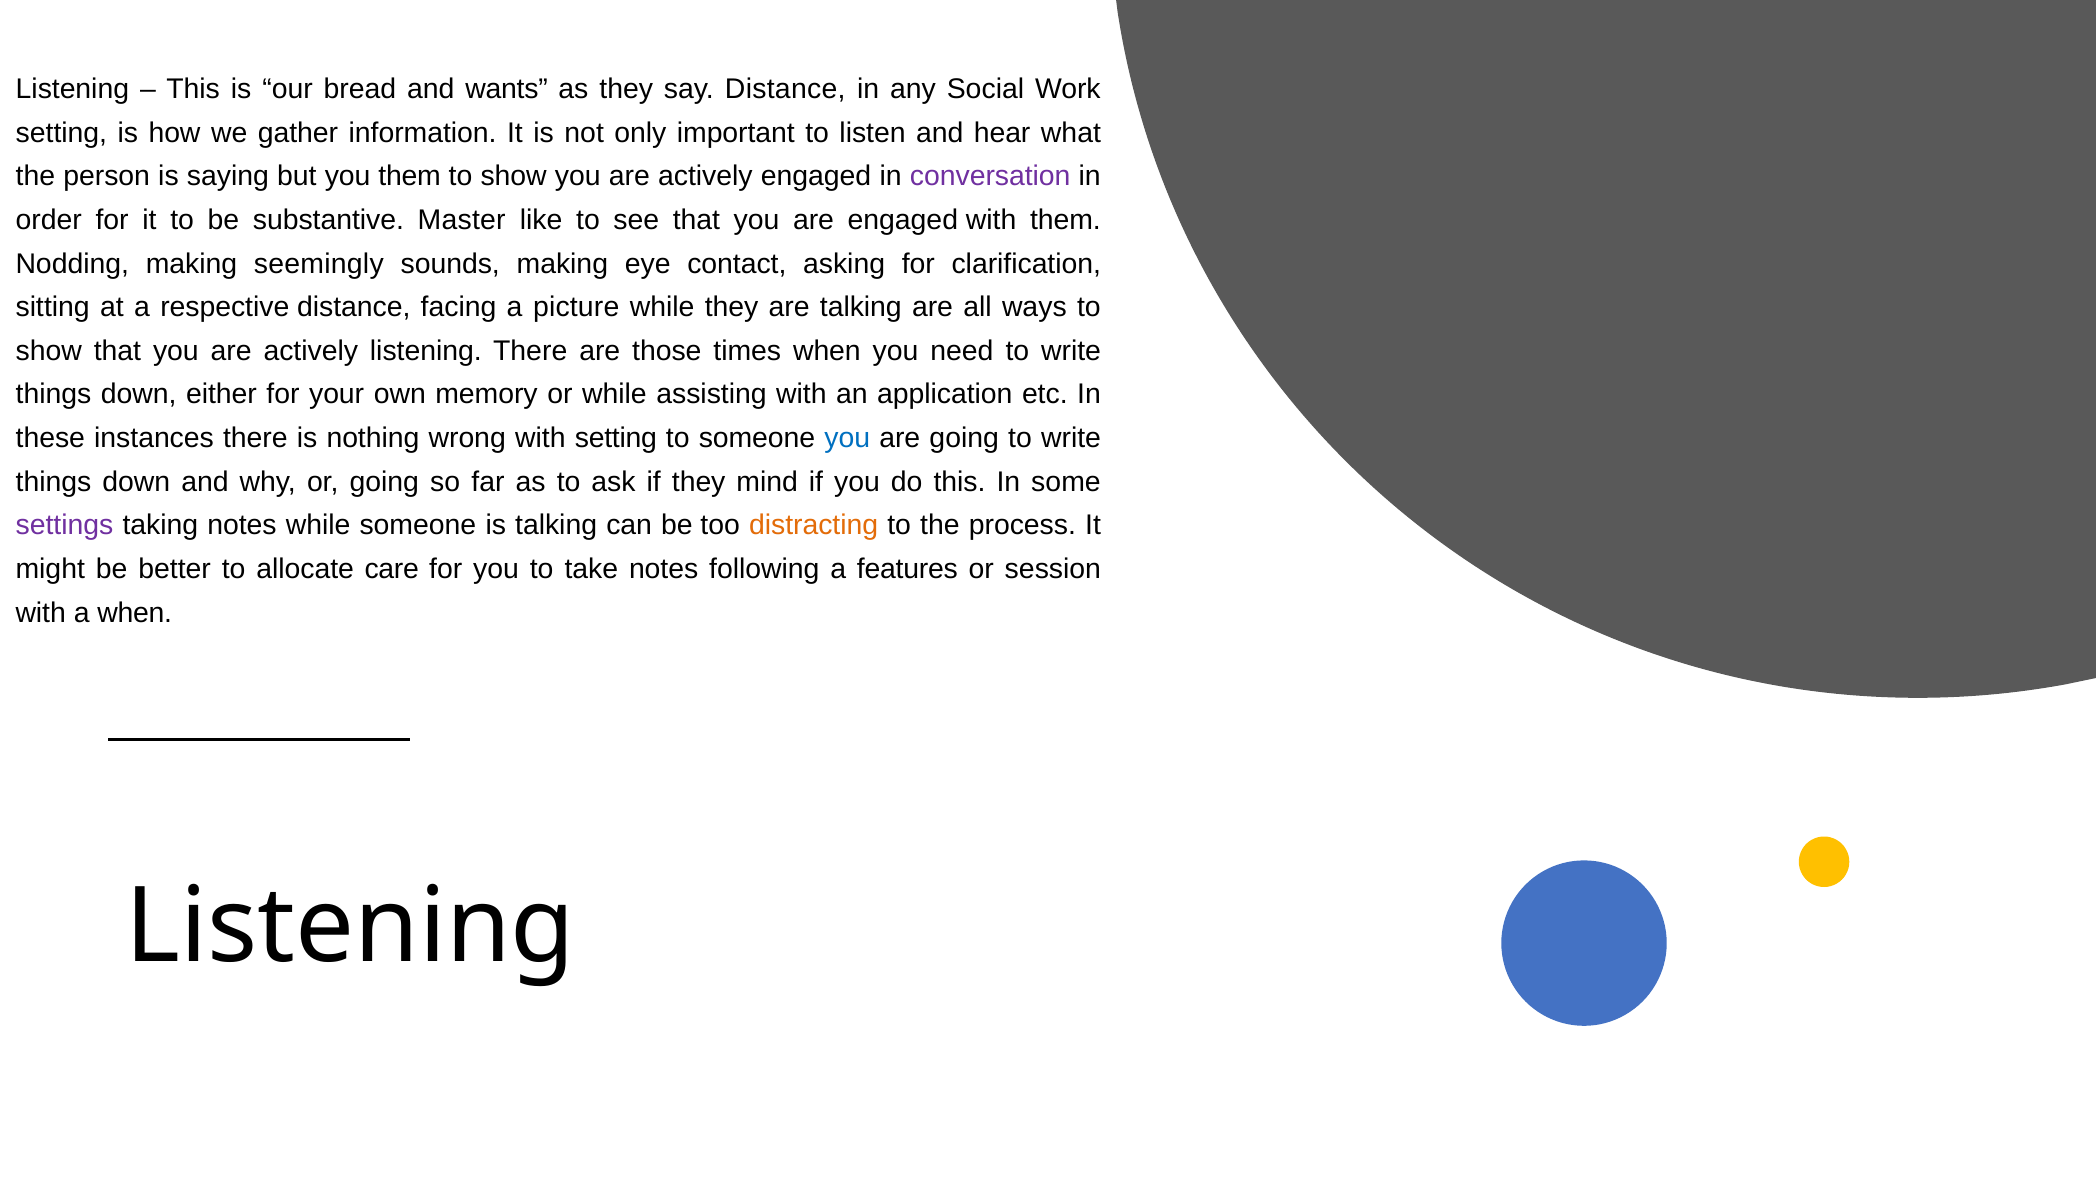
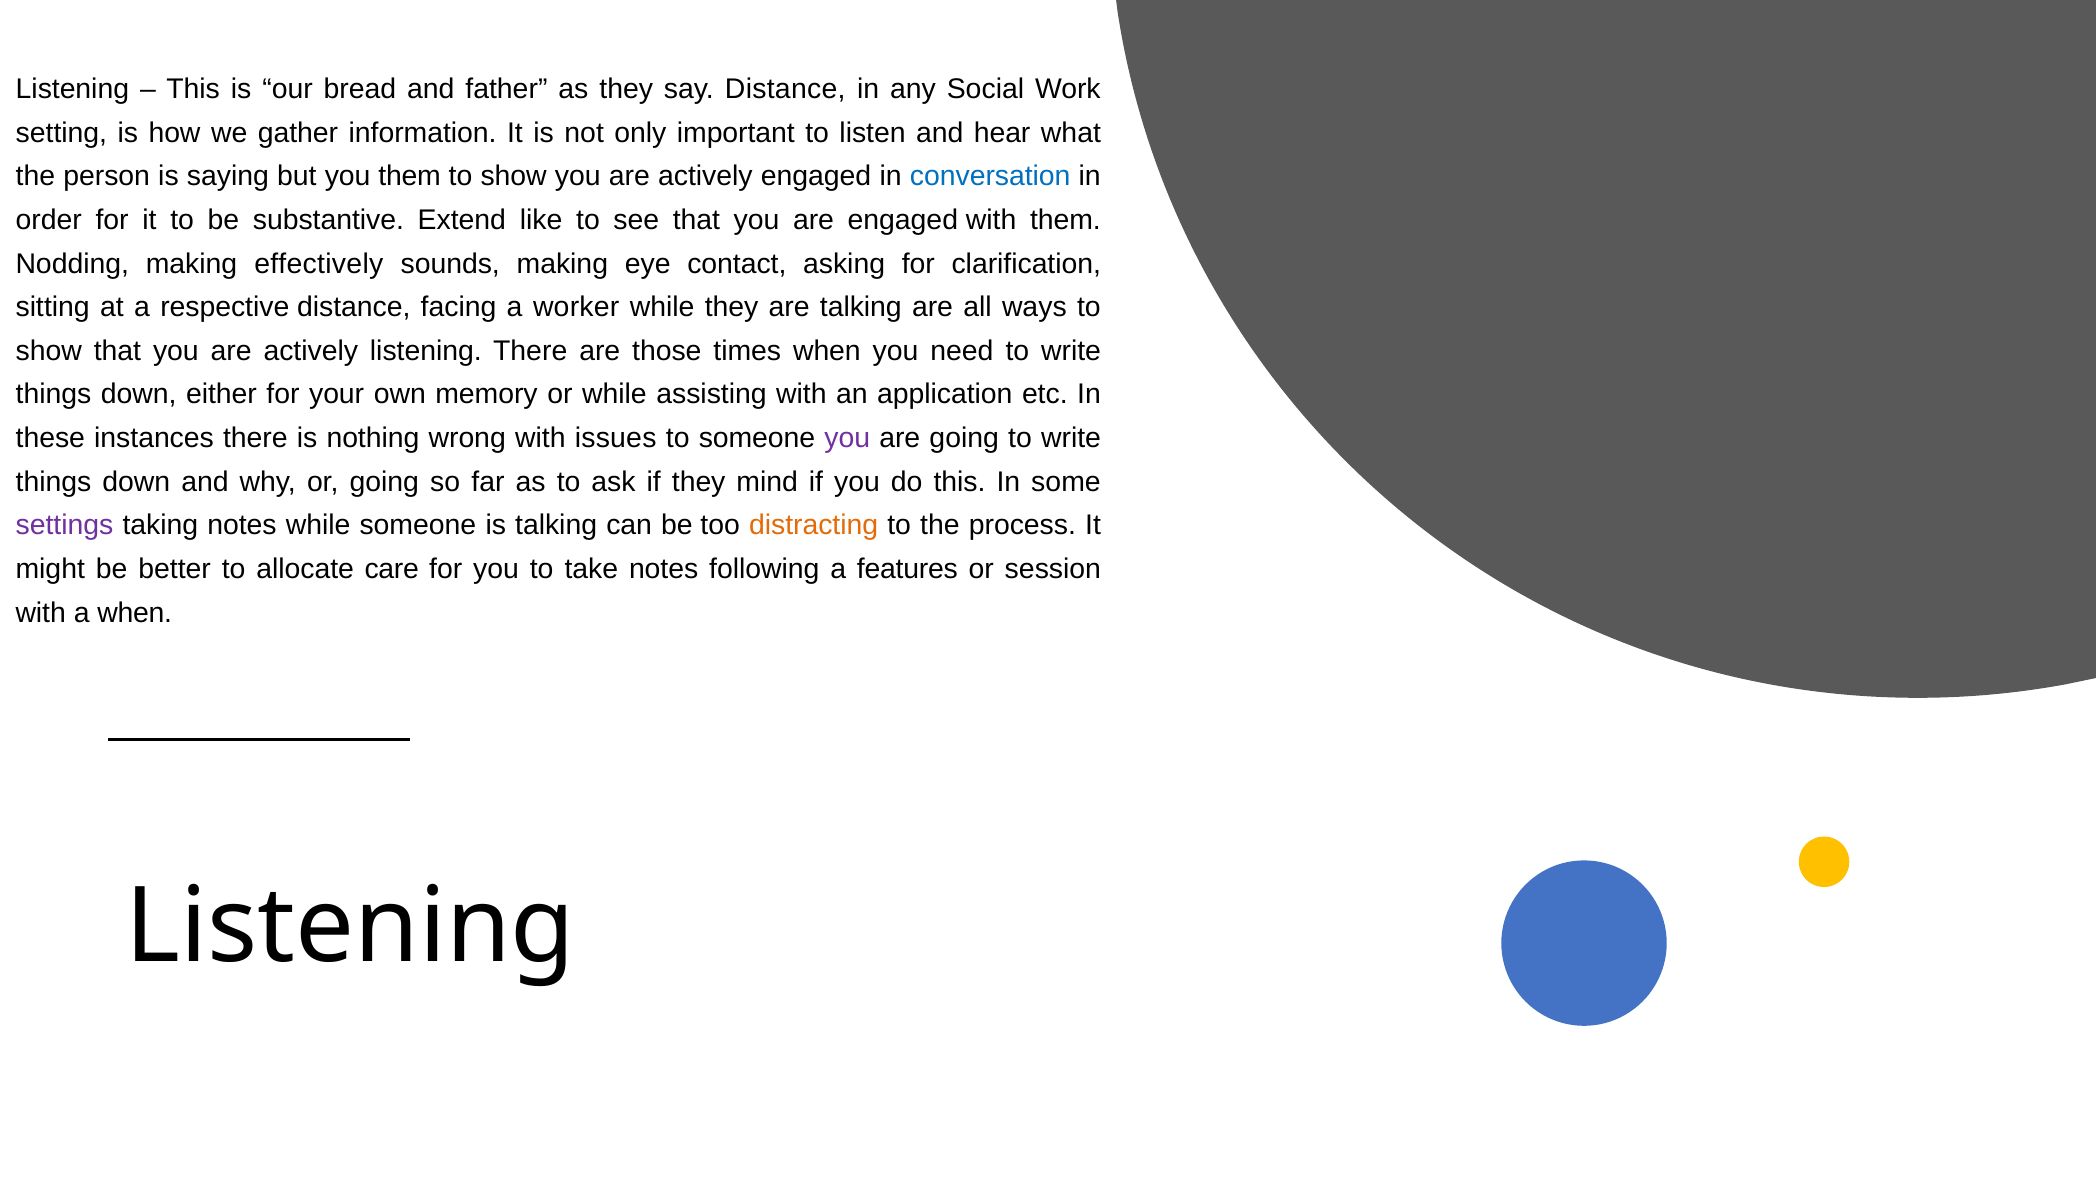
wants: wants -> father
conversation colour: purple -> blue
Master: Master -> Extend
seemingly: seemingly -> effectively
picture: picture -> worker
with setting: setting -> issues
you at (847, 438) colour: blue -> purple
